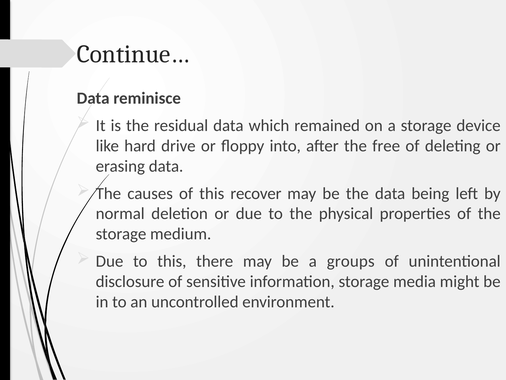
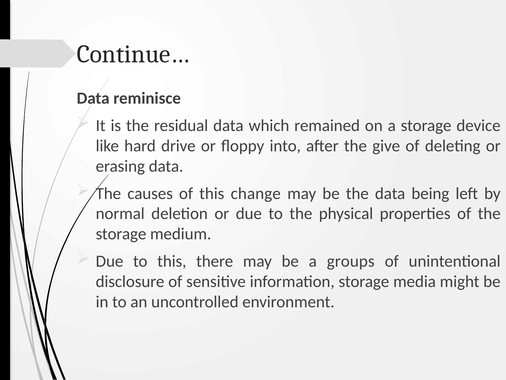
free: free -> give
recover: recover -> change
